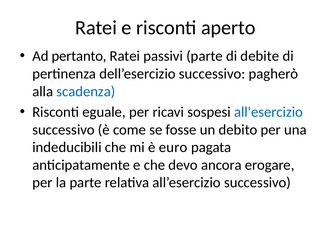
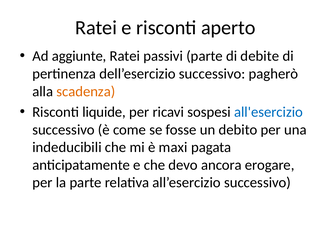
pertanto: pertanto -> aggiunte
scadenza colour: blue -> orange
eguale: eguale -> liquide
euro: euro -> maxi
